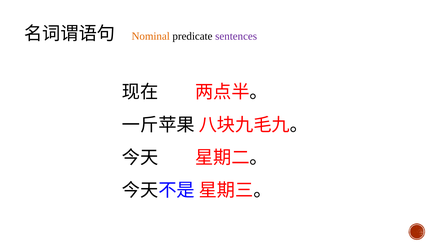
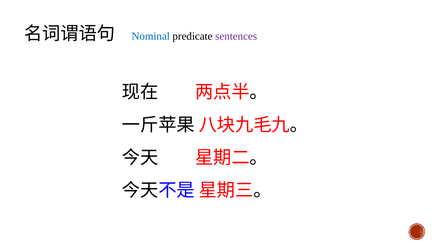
Nominal colour: orange -> blue
